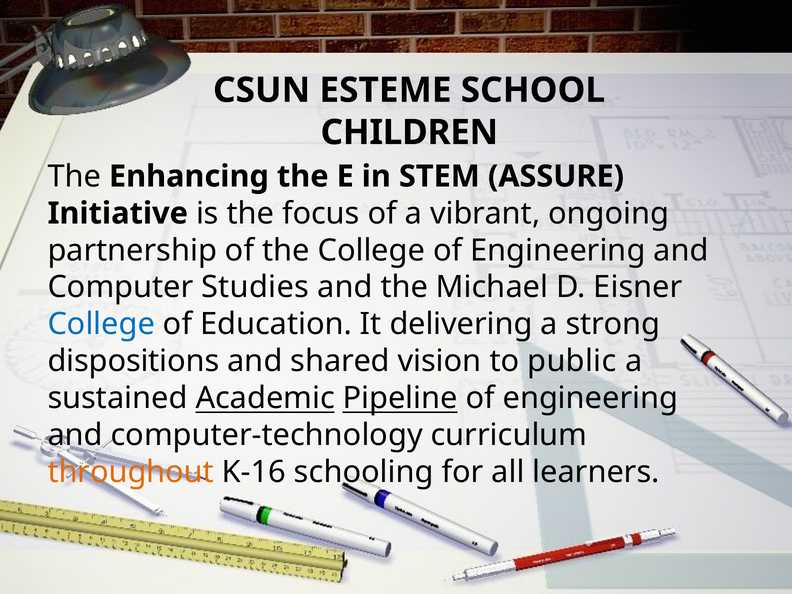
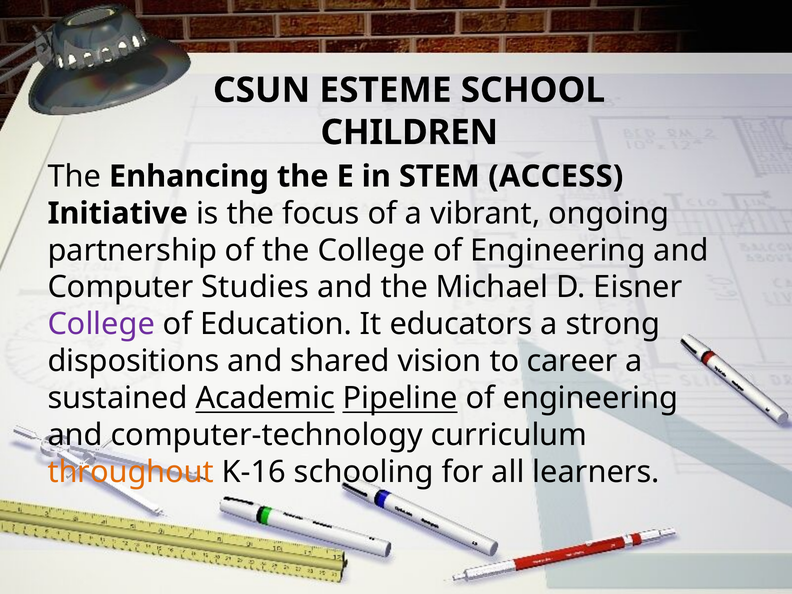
ASSURE: ASSURE -> ACCESS
College at (101, 324) colour: blue -> purple
delivering: delivering -> educators
public: public -> career
